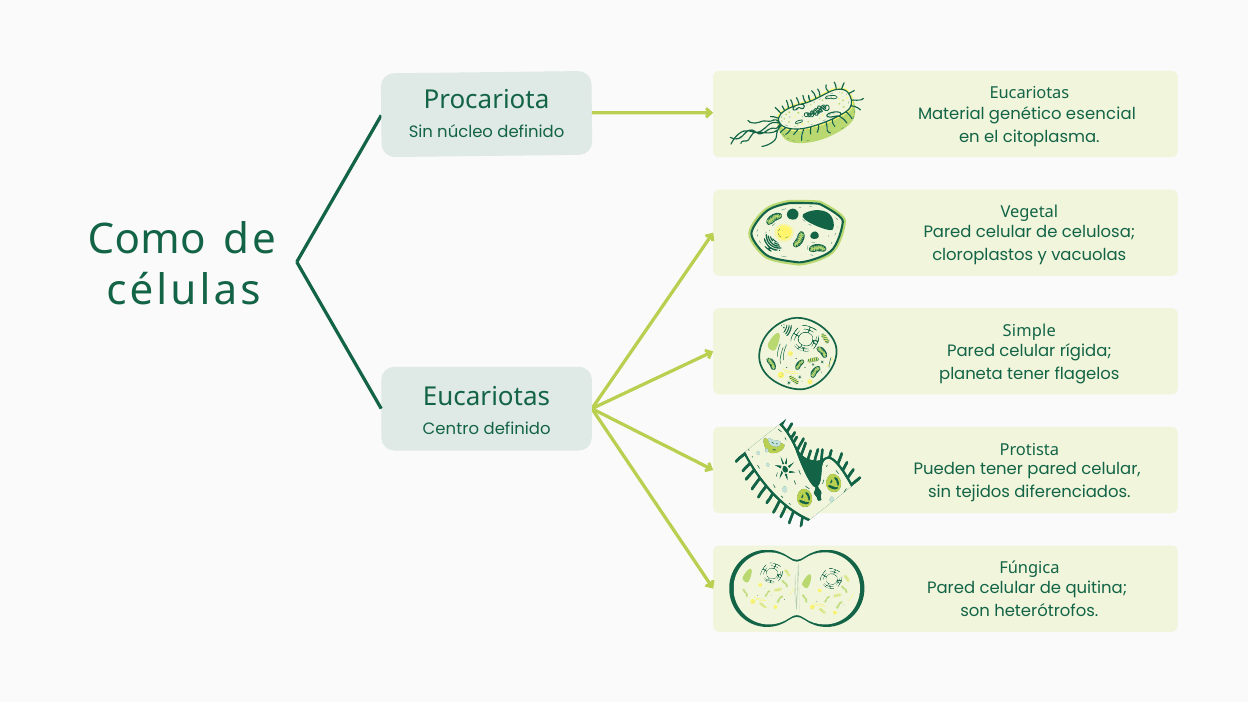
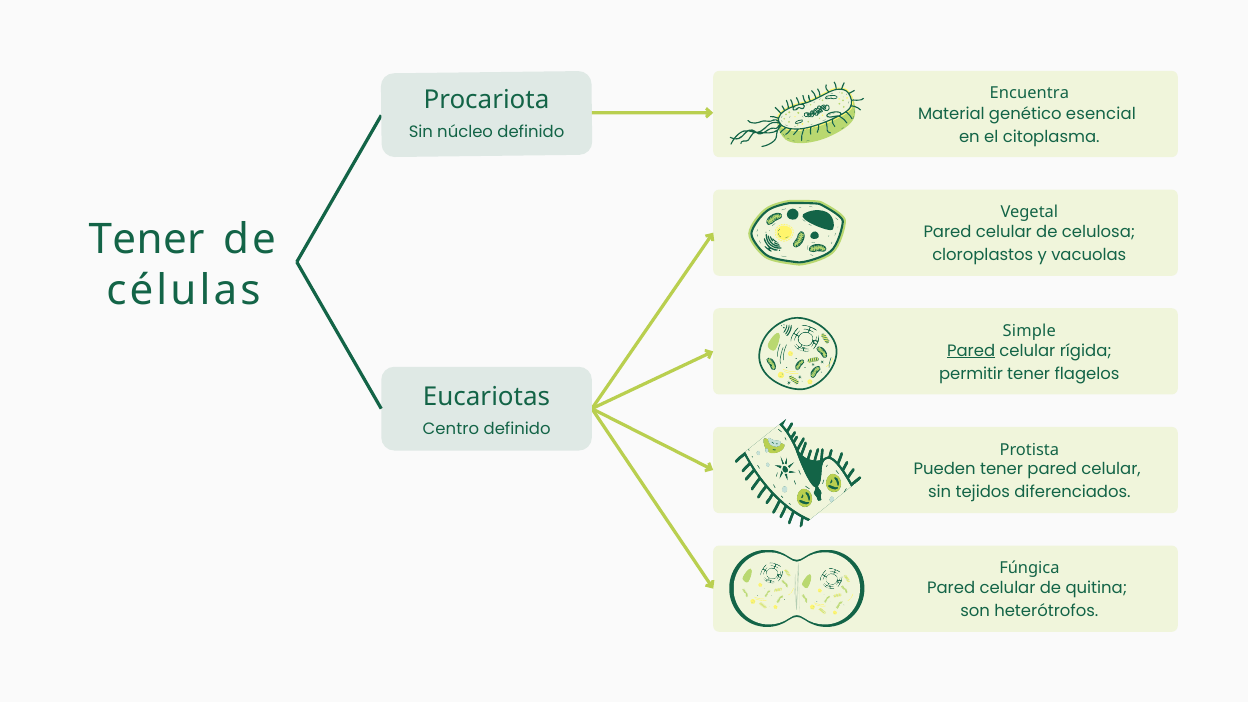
Eucariotas at (1029, 93): Eucariotas -> Encuentra
Como at (147, 240): Como -> Tener
Pared at (971, 351) underline: none -> present
planeta: planeta -> permitir
